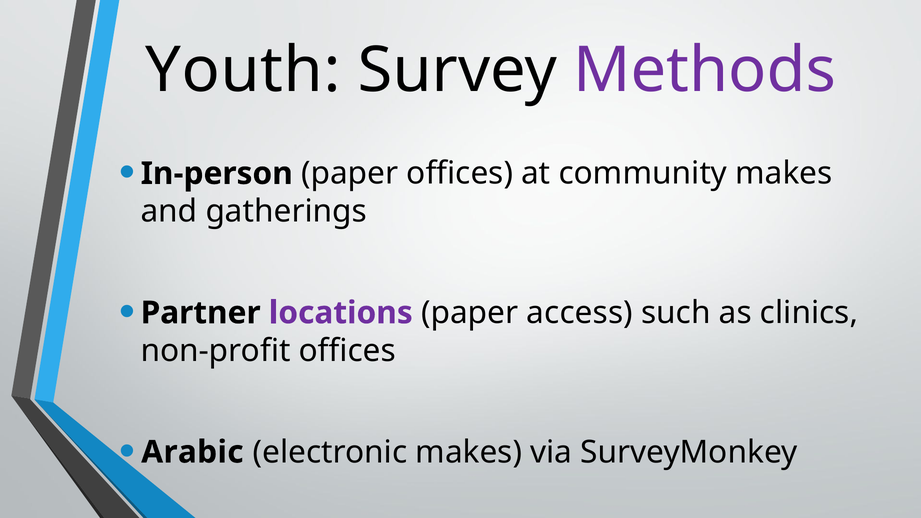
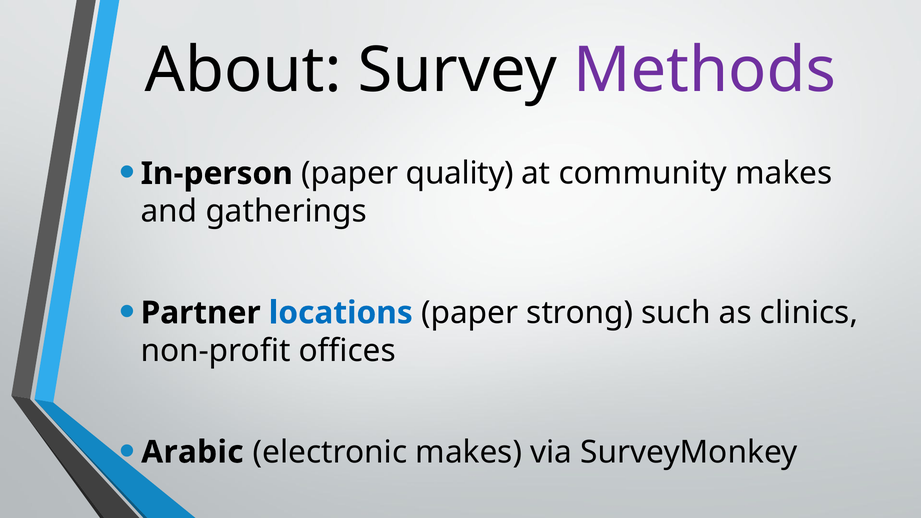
Youth: Youth -> About
paper offices: offices -> quality
locations colour: purple -> blue
access: access -> strong
